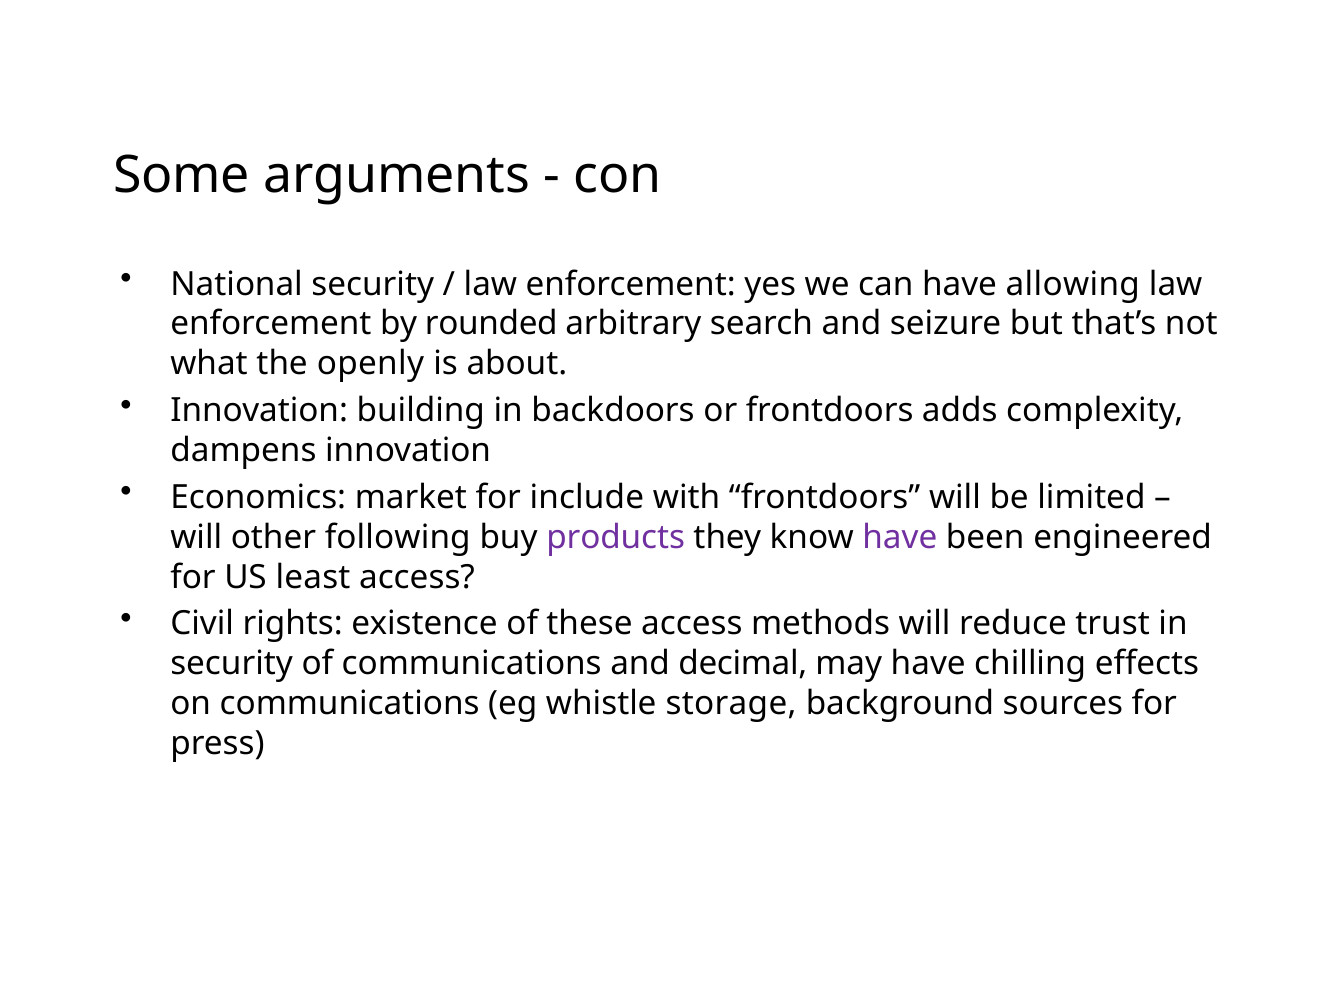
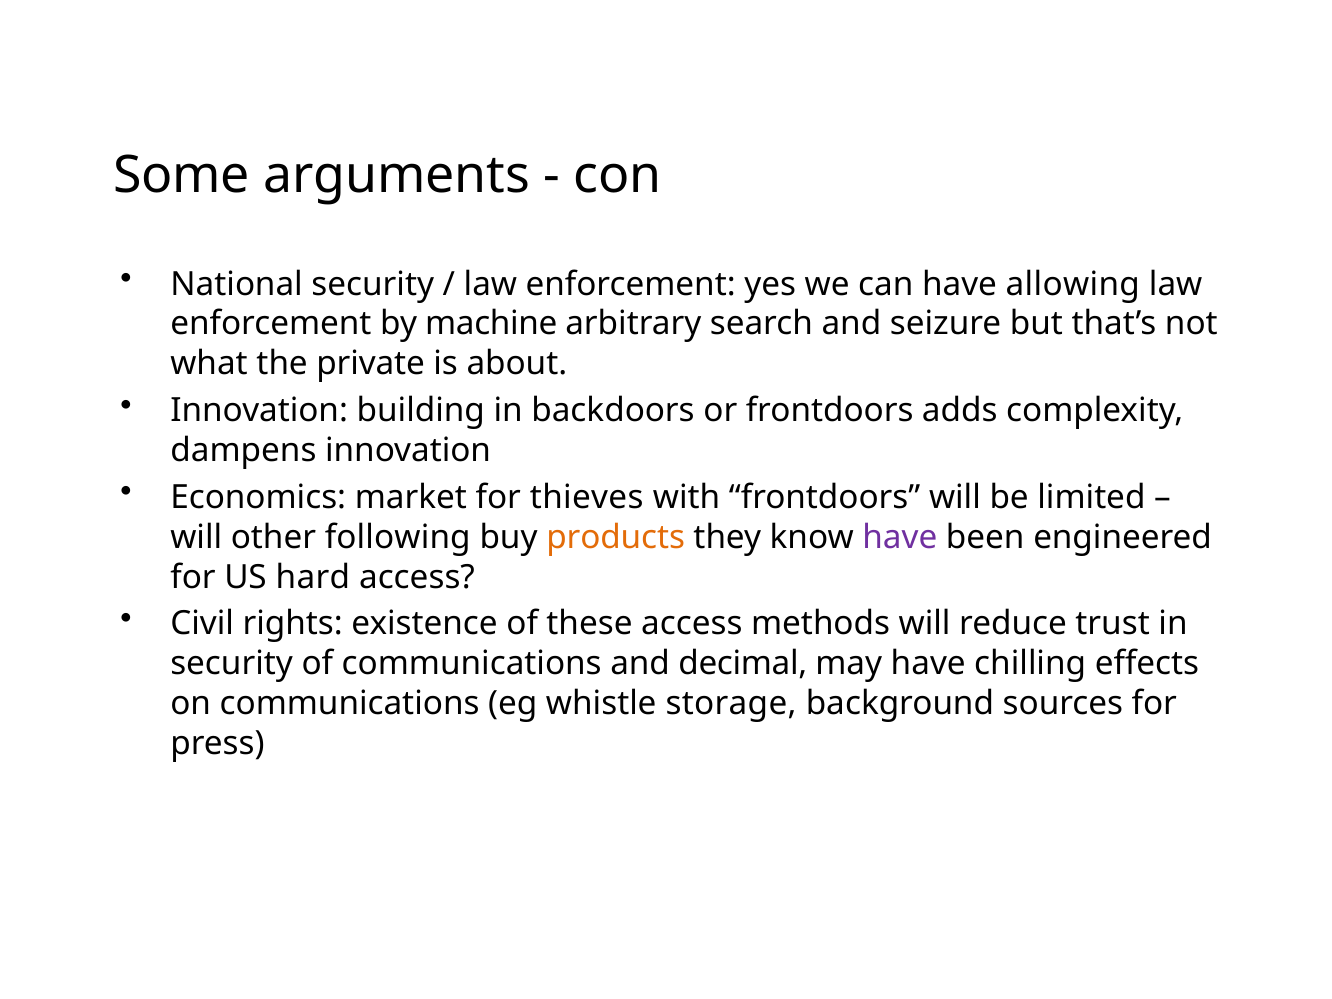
rounded: rounded -> machine
openly: openly -> private
include: include -> thieves
products colour: purple -> orange
least: least -> hard
